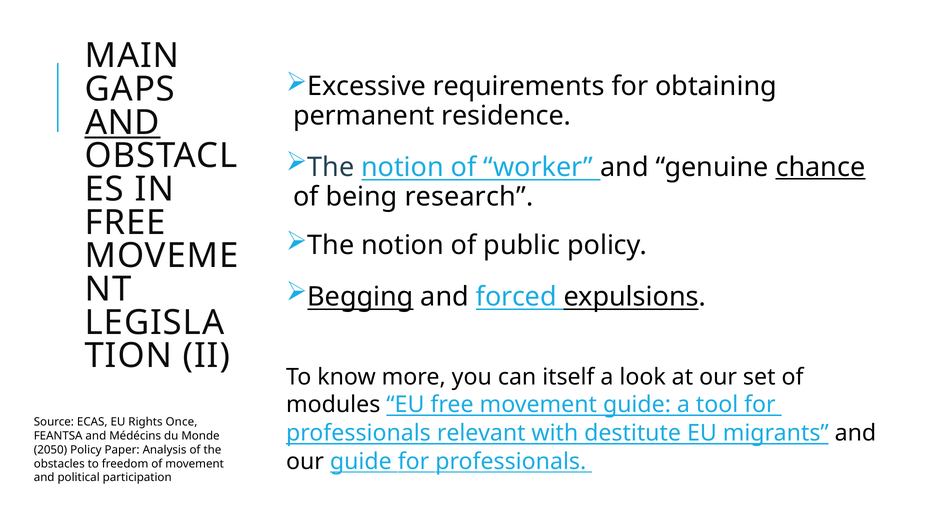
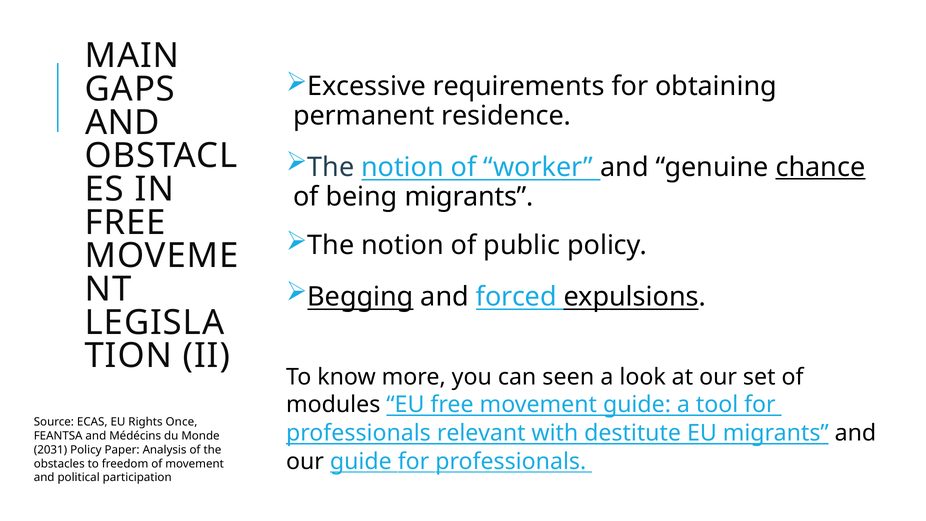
AND at (122, 123) underline: present -> none
being research: research -> migrants
itself: itself -> seen
2050: 2050 -> 2031
